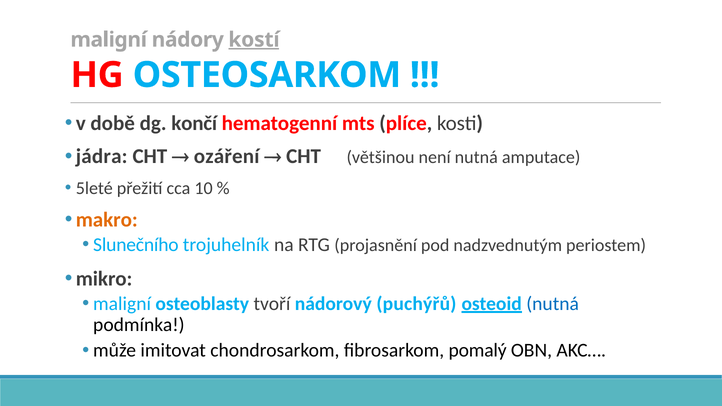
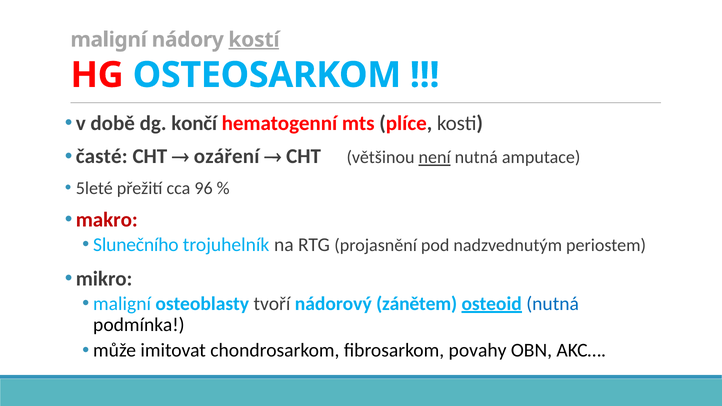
jádra: jádra -> časté
není underline: none -> present
10: 10 -> 96
makro colour: orange -> red
puchýřů: puchýřů -> zánětem
pomalý: pomalý -> povahy
